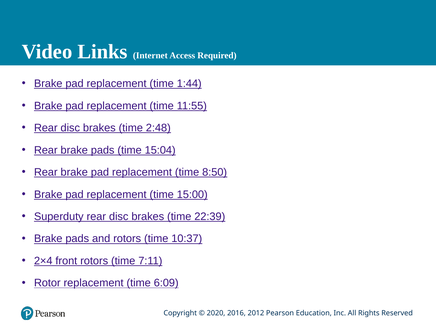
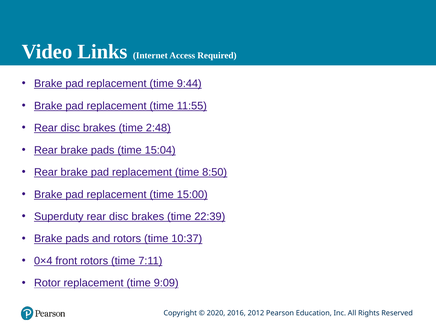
1:44: 1:44 -> 9:44
2×4: 2×4 -> 0×4
6:09: 6:09 -> 9:09
